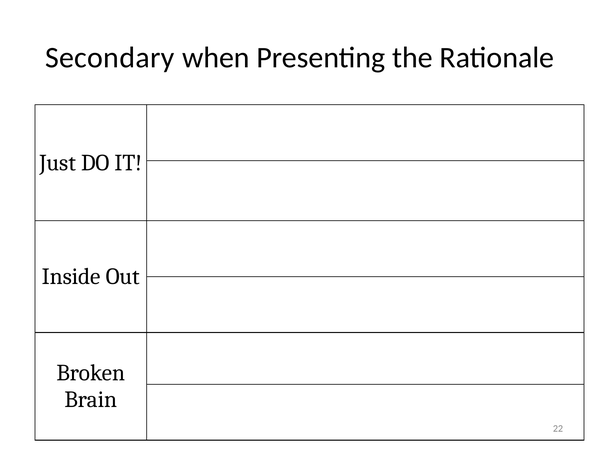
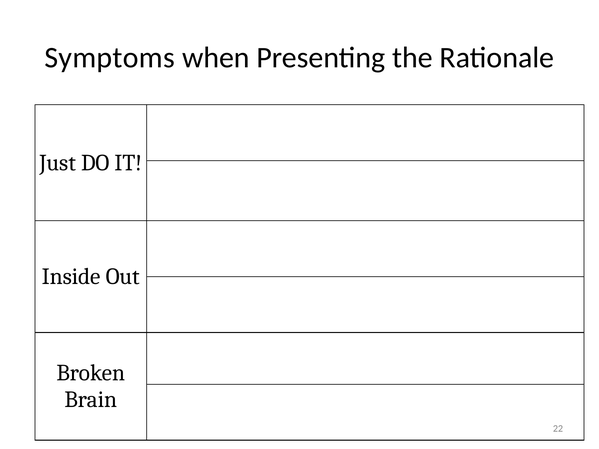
Secondary: Secondary -> Symptoms
